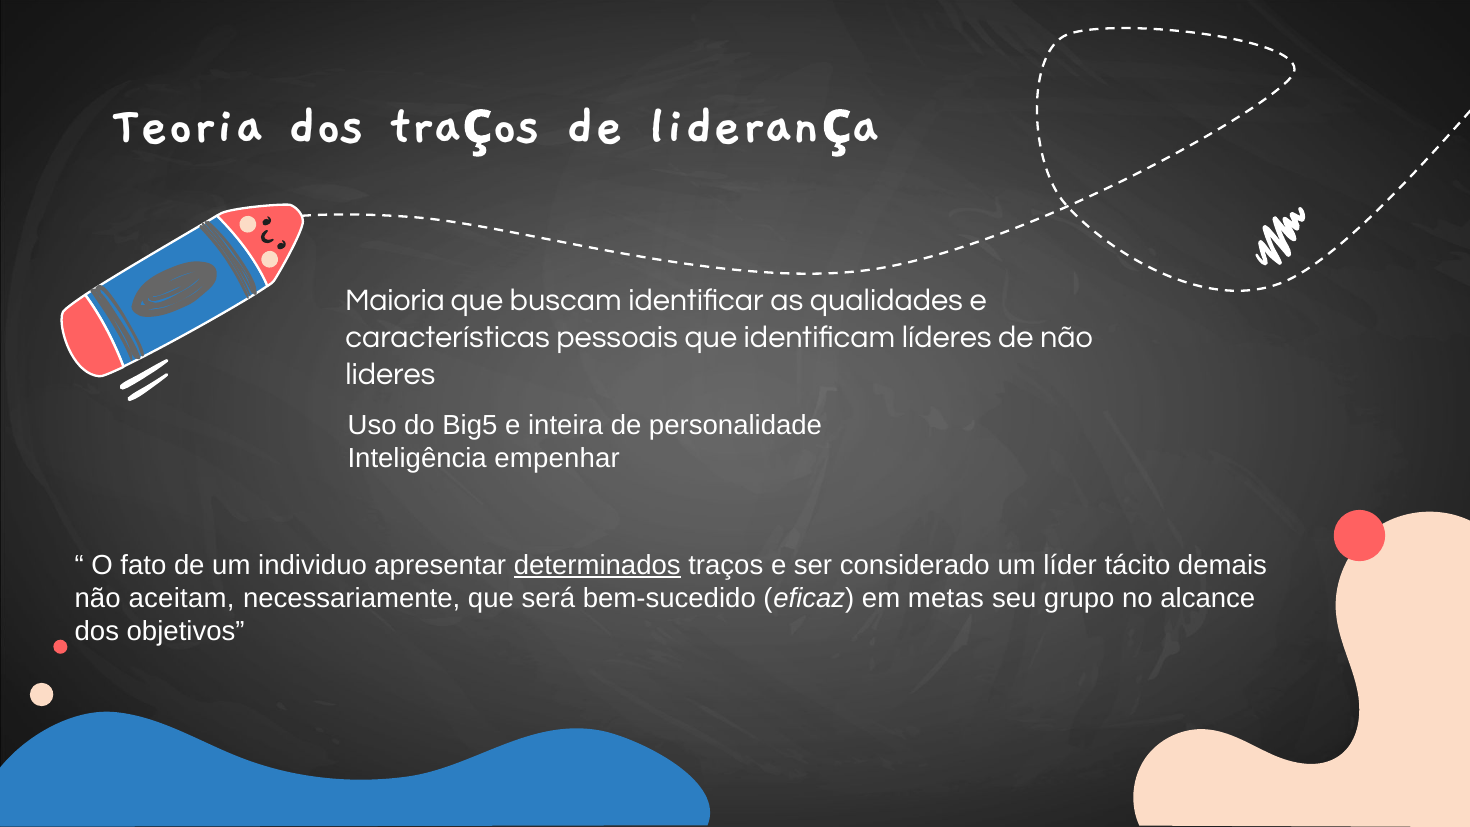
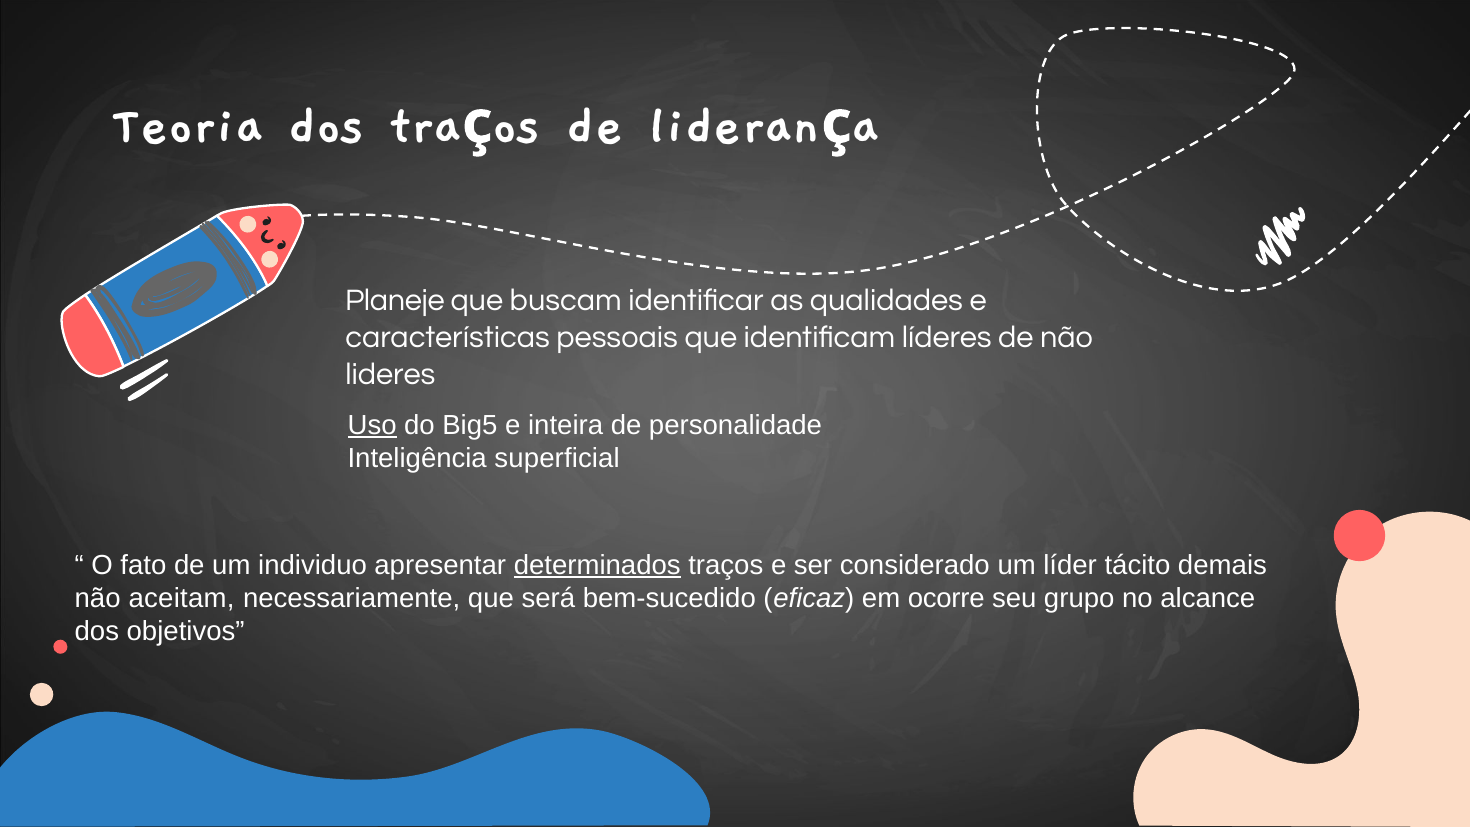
Maioria: Maioria -> Planeje
Uso underline: none -> present
empenhar: empenhar -> superficial
metas: metas -> ocorre
